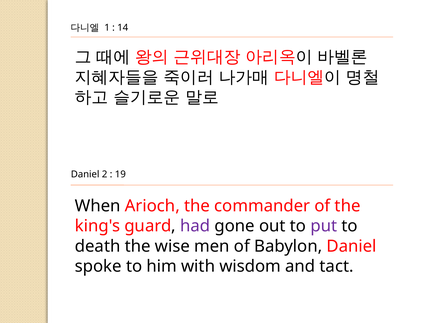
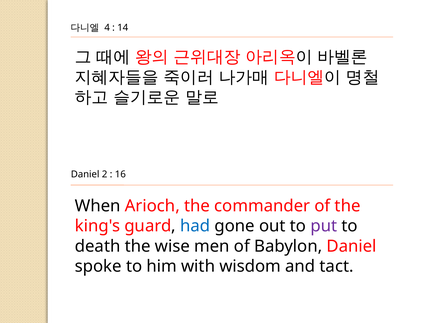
1: 1 -> 4
19: 19 -> 16
had colour: purple -> blue
